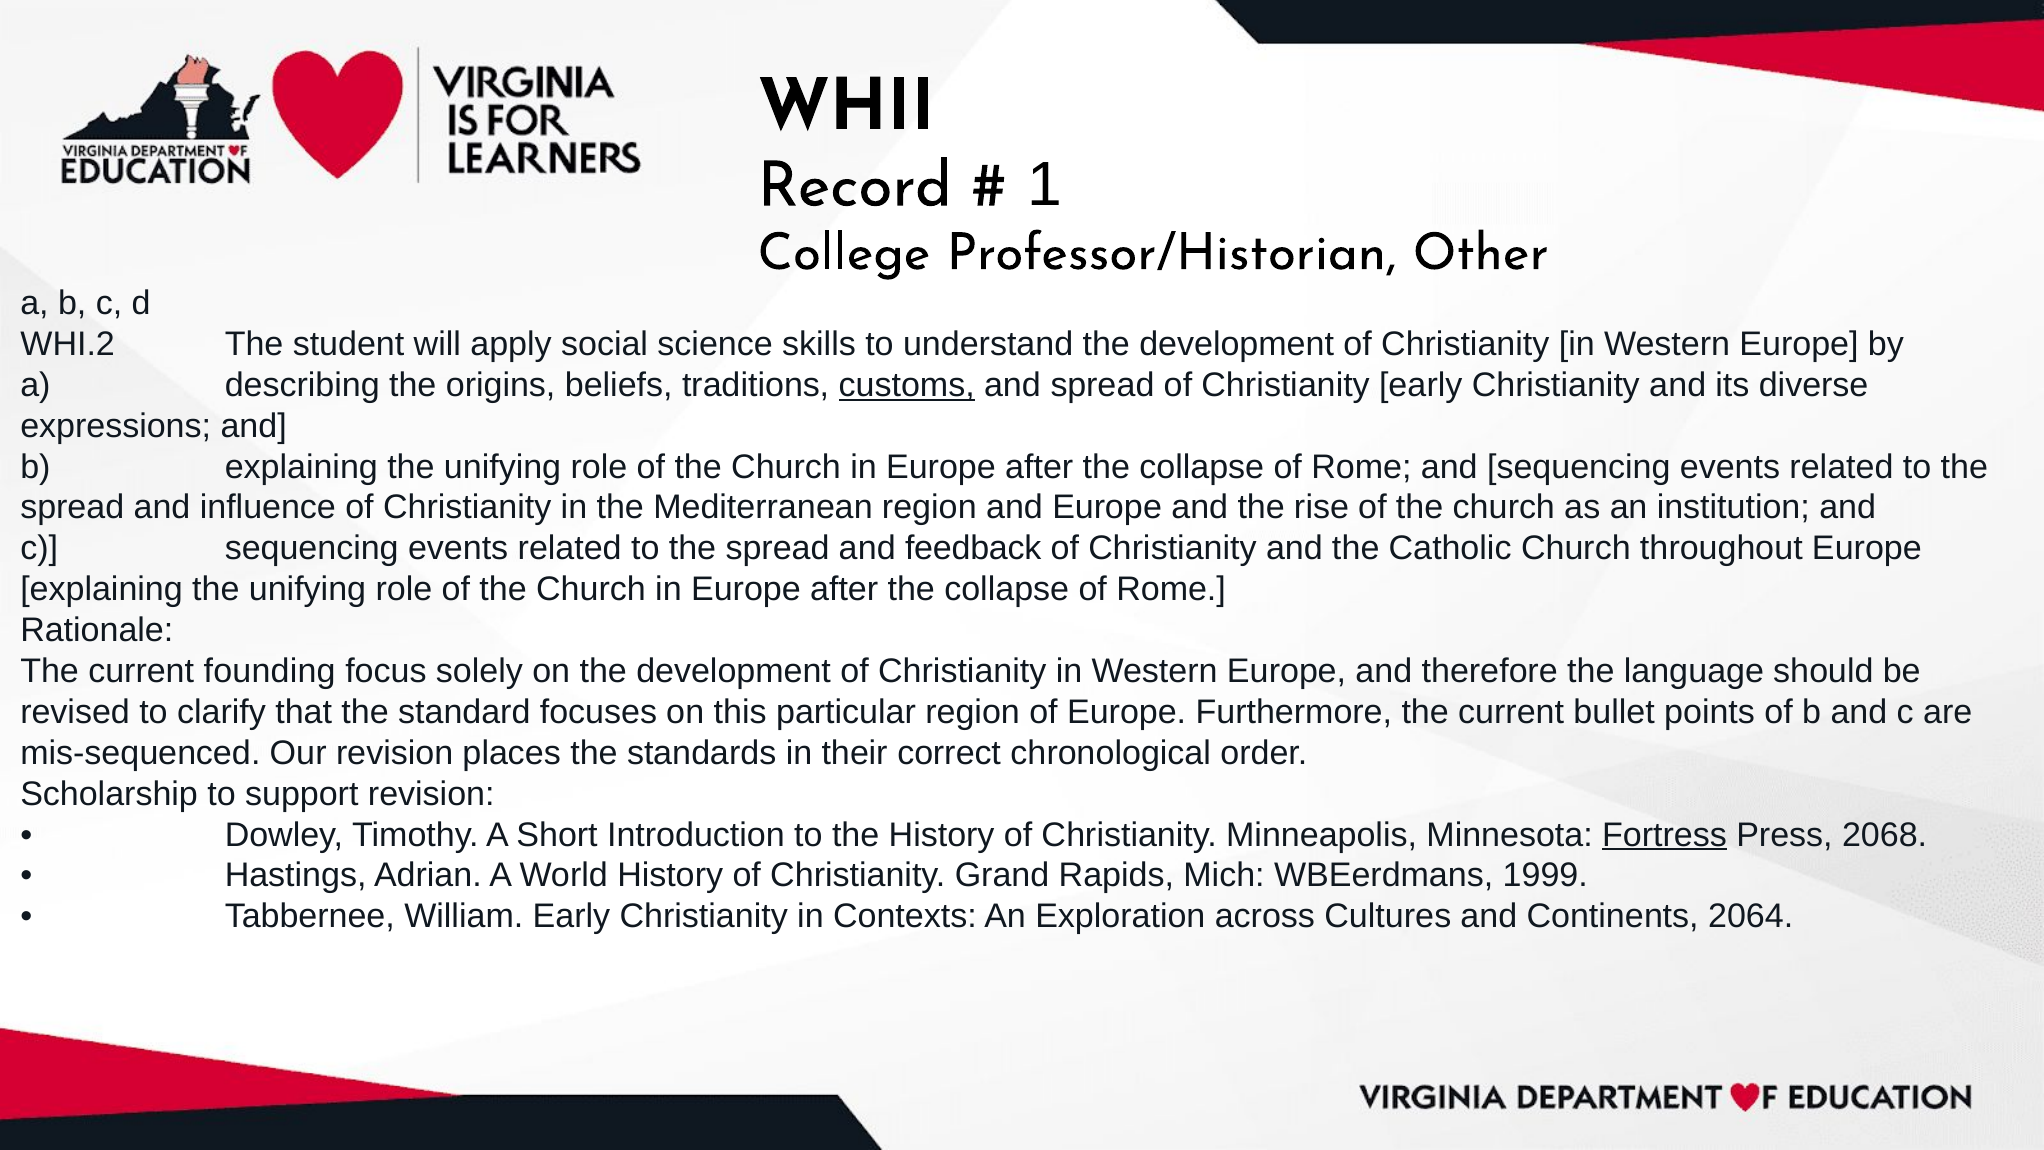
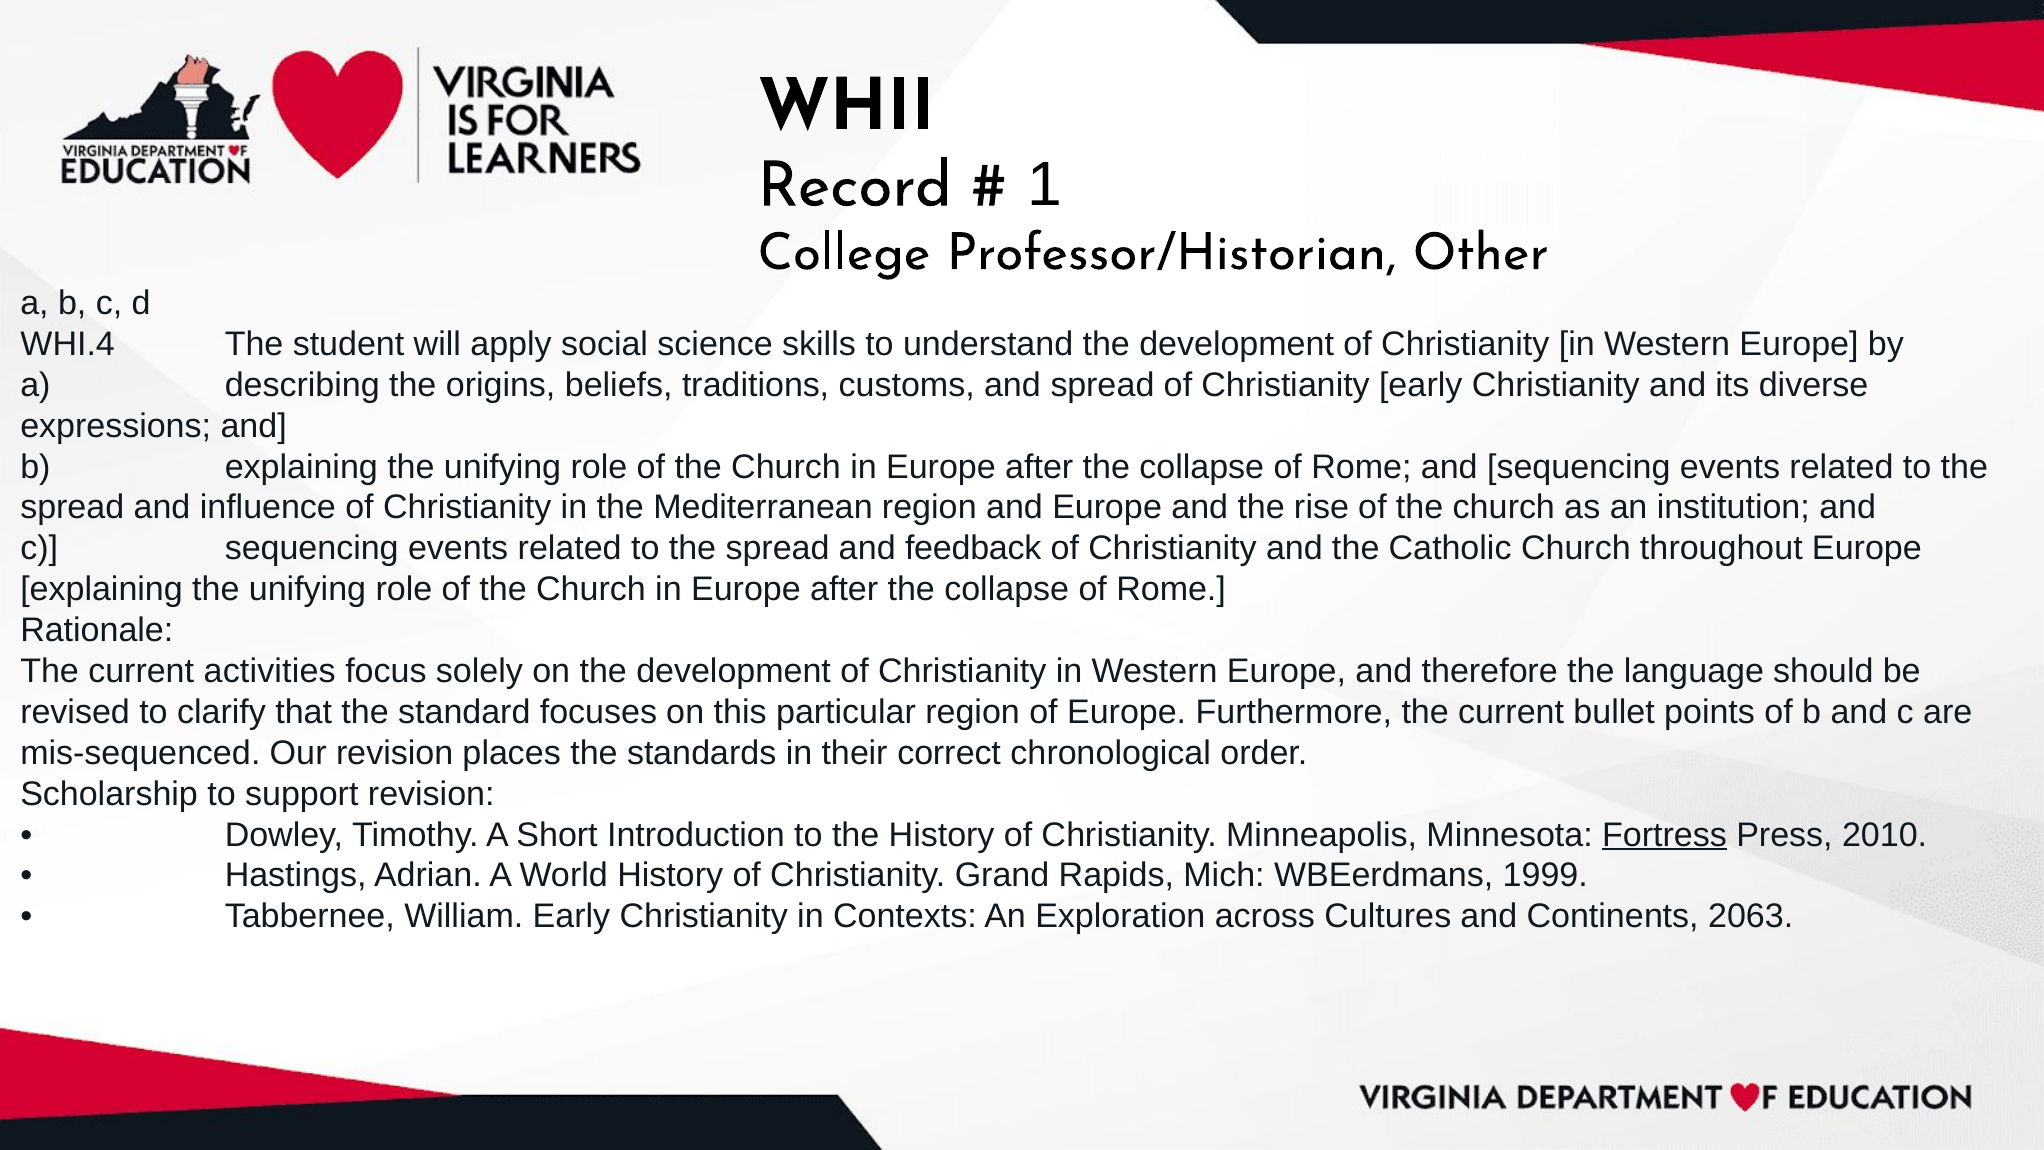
WHI.2: WHI.2 -> WHI.4
customs underline: present -> none
founding: founding -> activities
2068: 2068 -> 2010
2064: 2064 -> 2063
